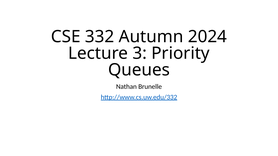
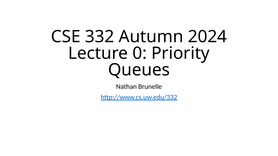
3: 3 -> 0
